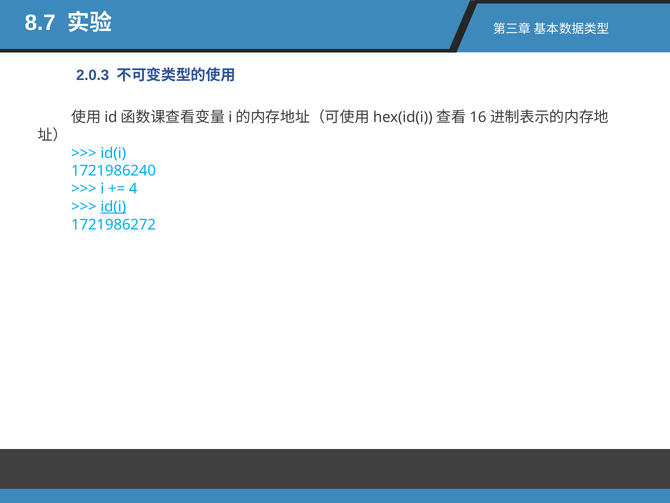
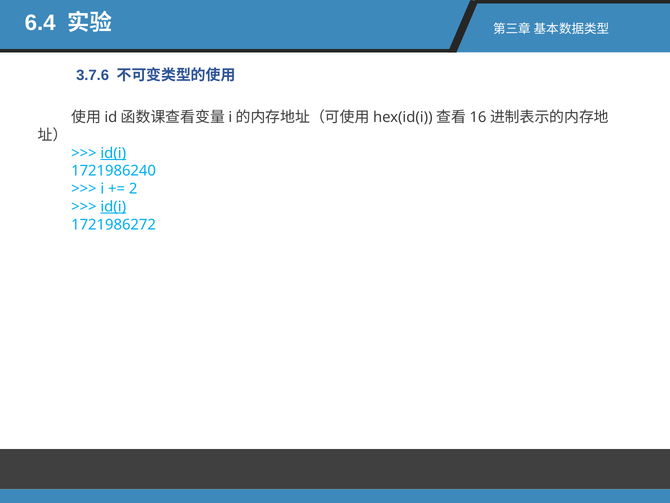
8.7: 8.7 -> 6.4
2.0.3: 2.0.3 -> 3.7.6
id(i at (113, 153) underline: none -> present
4: 4 -> 2
